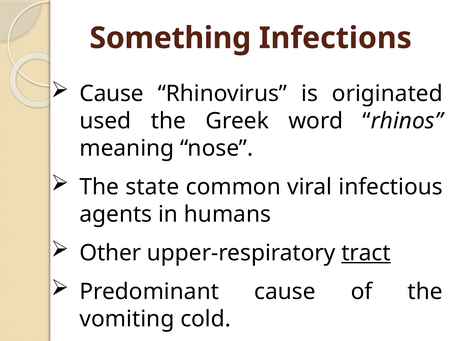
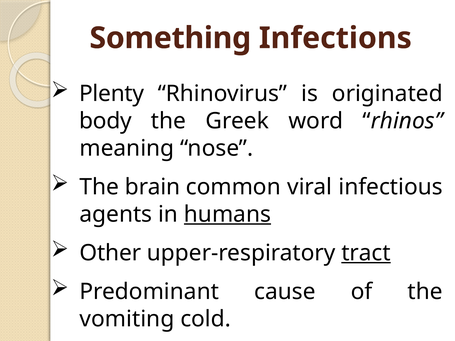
Cause at (112, 94): Cause -> Plenty
used: used -> body
state: state -> brain
humans underline: none -> present
